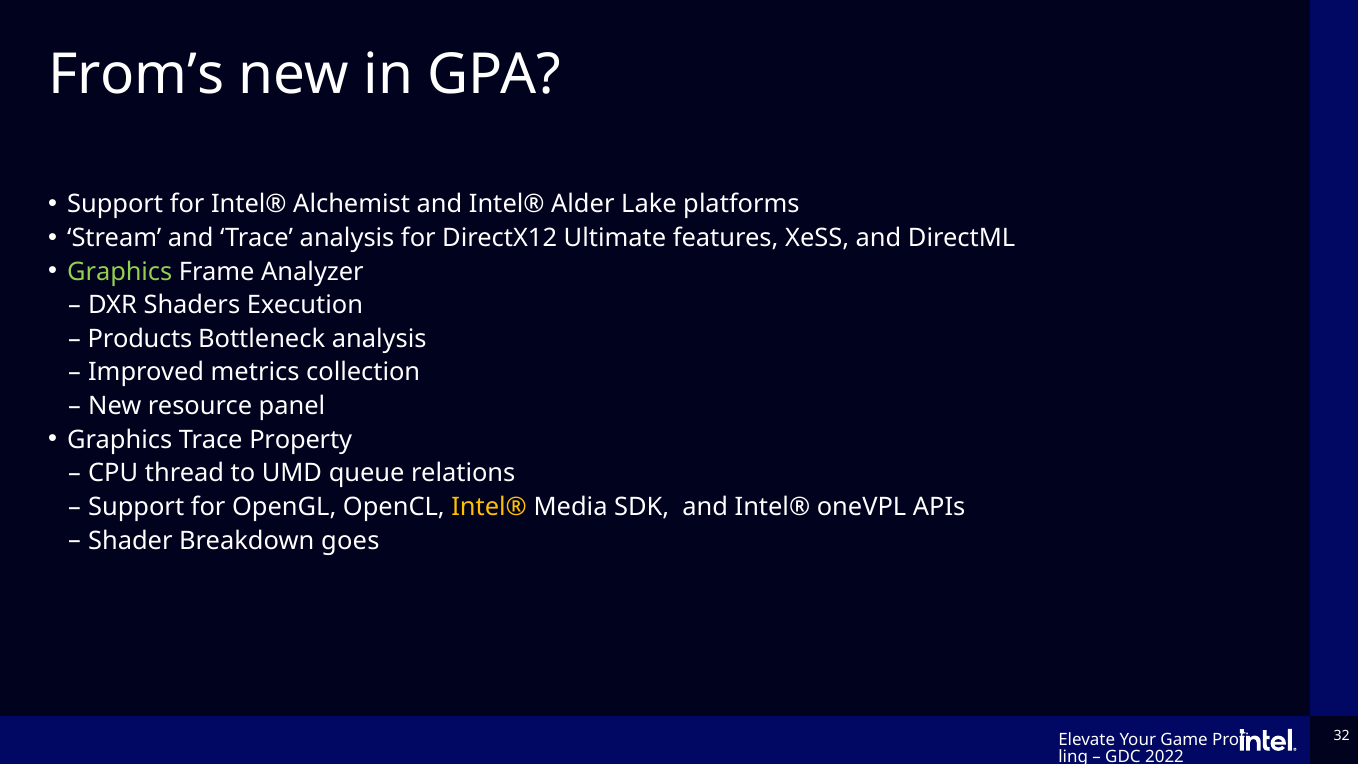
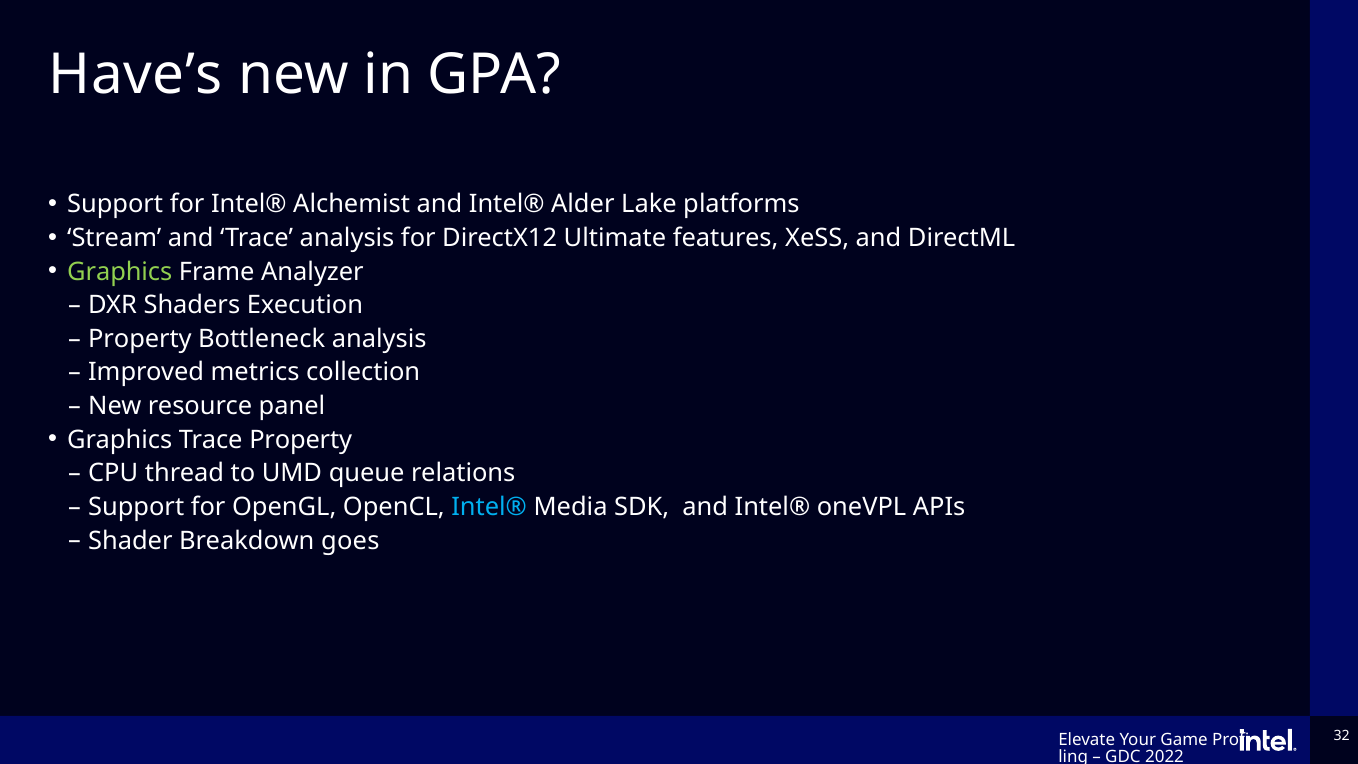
From’s: From’s -> Have’s
Products at (140, 339): Products -> Property
Intel® at (489, 507) colour: yellow -> light blue
